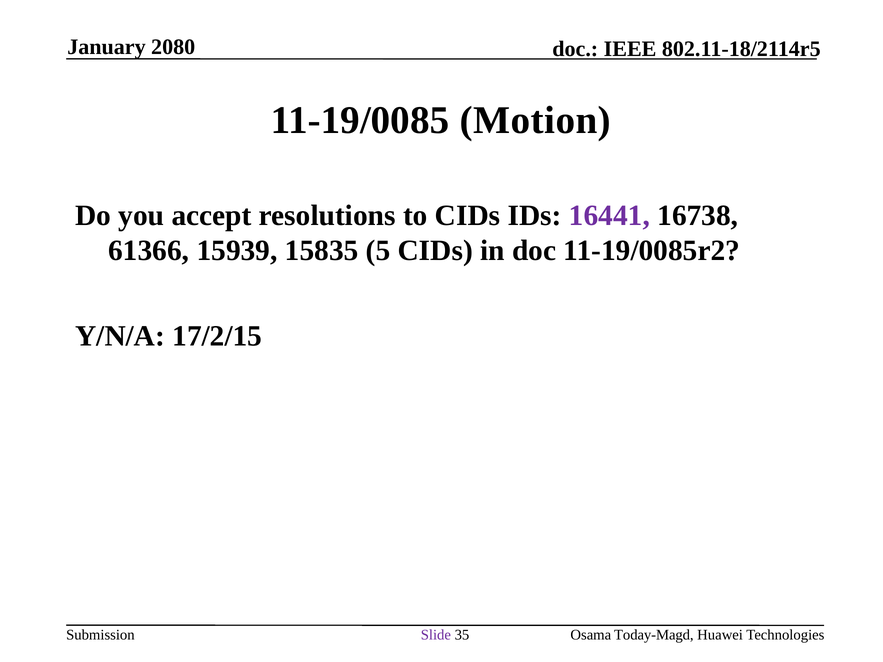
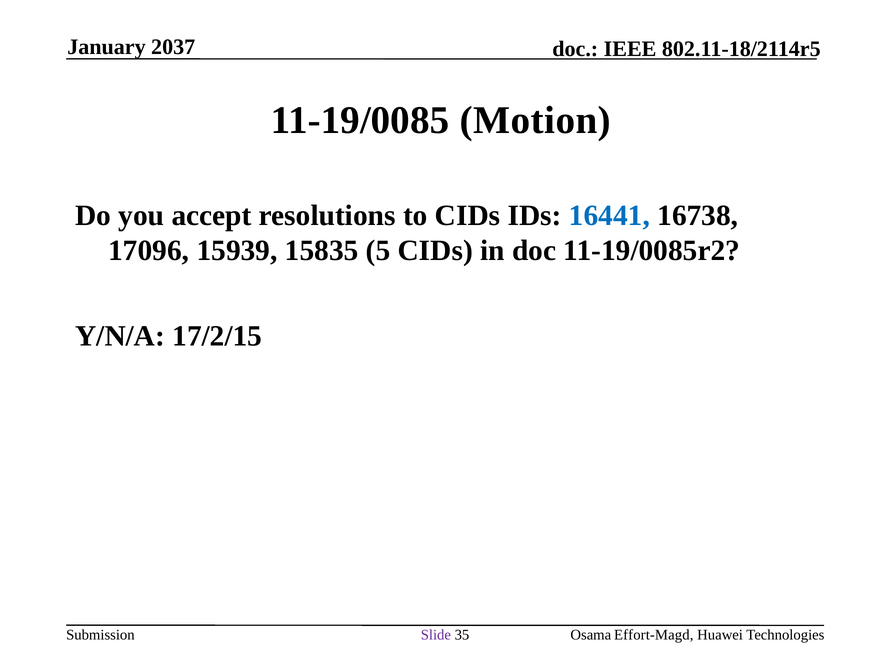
2080: 2080 -> 2037
16441 colour: purple -> blue
61366: 61366 -> 17096
Today-Magd: Today-Magd -> Effort-Magd
